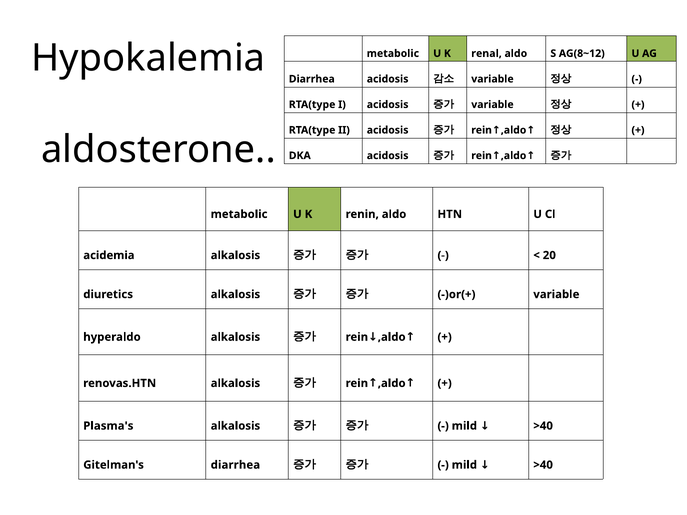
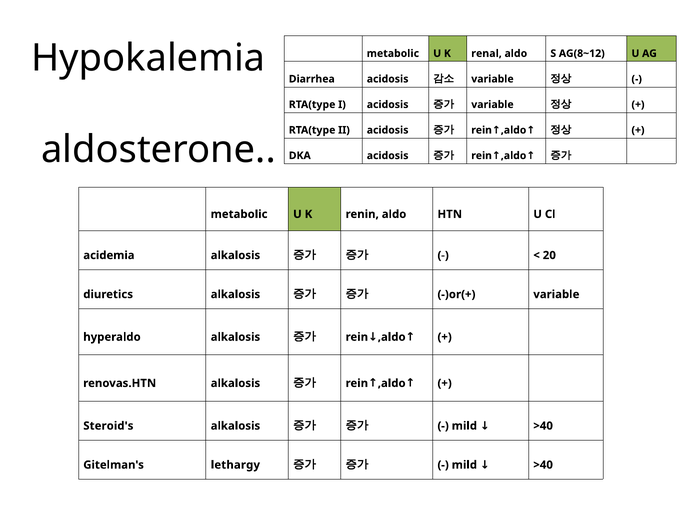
Plasma's: Plasma's -> Steroid's
Gitelman's diarrhea: diarrhea -> lethargy
